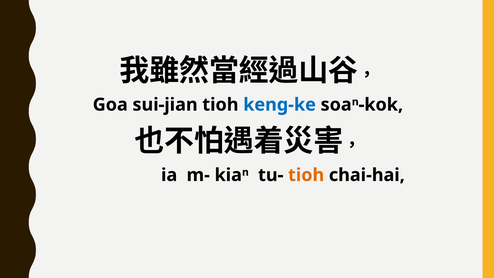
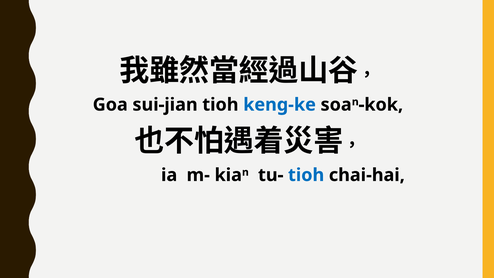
tioh at (306, 175) colour: orange -> blue
